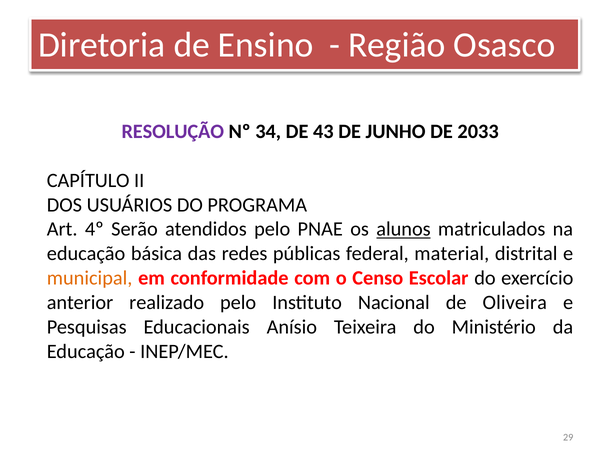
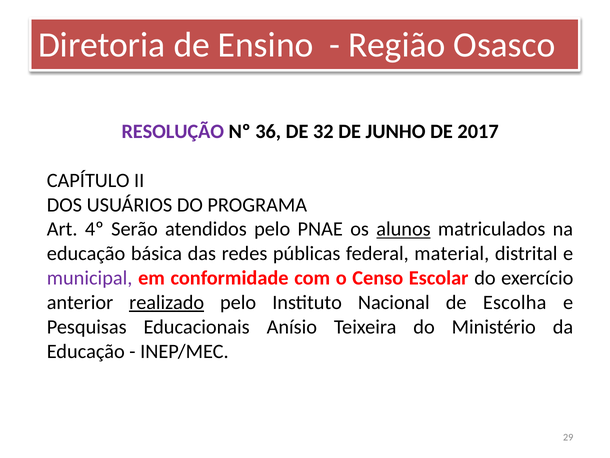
34: 34 -> 36
43: 43 -> 32
2033: 2033 -> 2017
municipal colour: orange -> purple
realizado underline: none -> present
Oliveira: Oliveira -> Escolha
